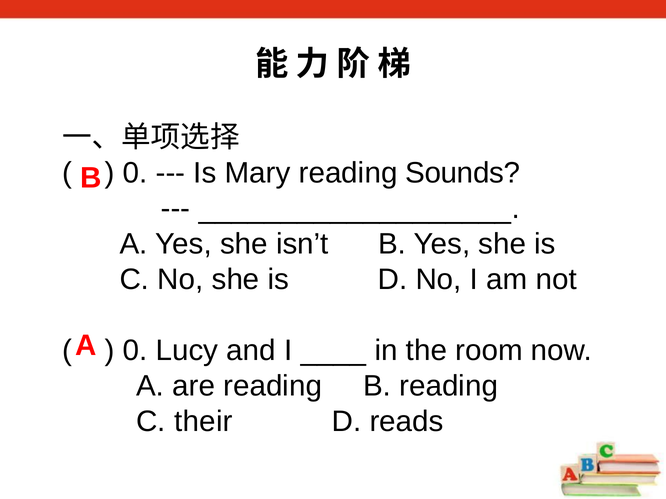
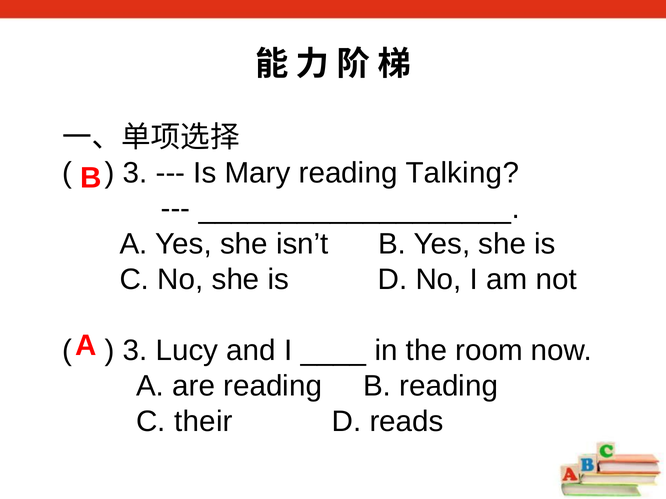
0 at (135, 173): 0 -> 3
Sounds: Sounds -> Talking
0 at (135, 351): 0 -> 3
